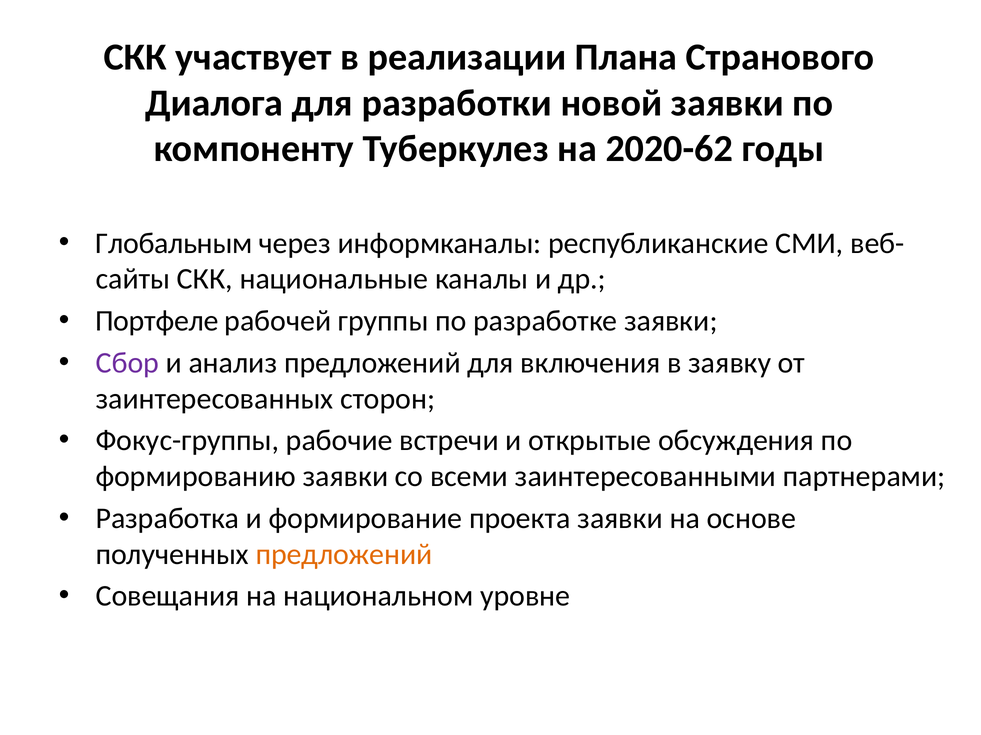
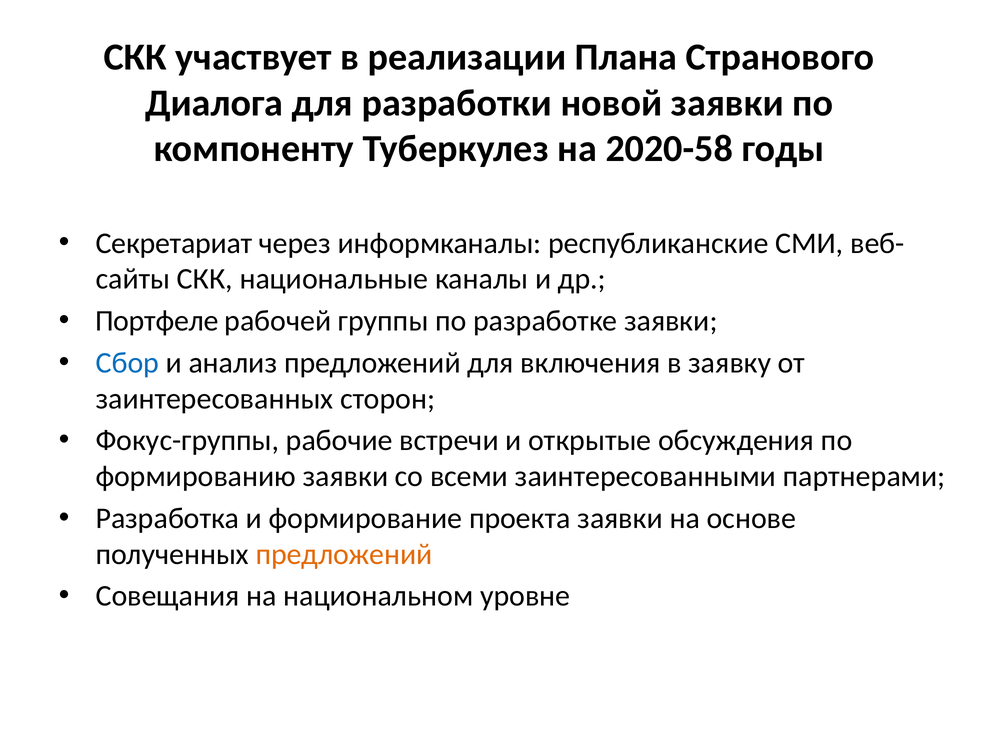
2020-62: 2020-62 -> 2020-58
Глобальным: Глобальным -> Секретариат
Сбор colour: purple -> blue
